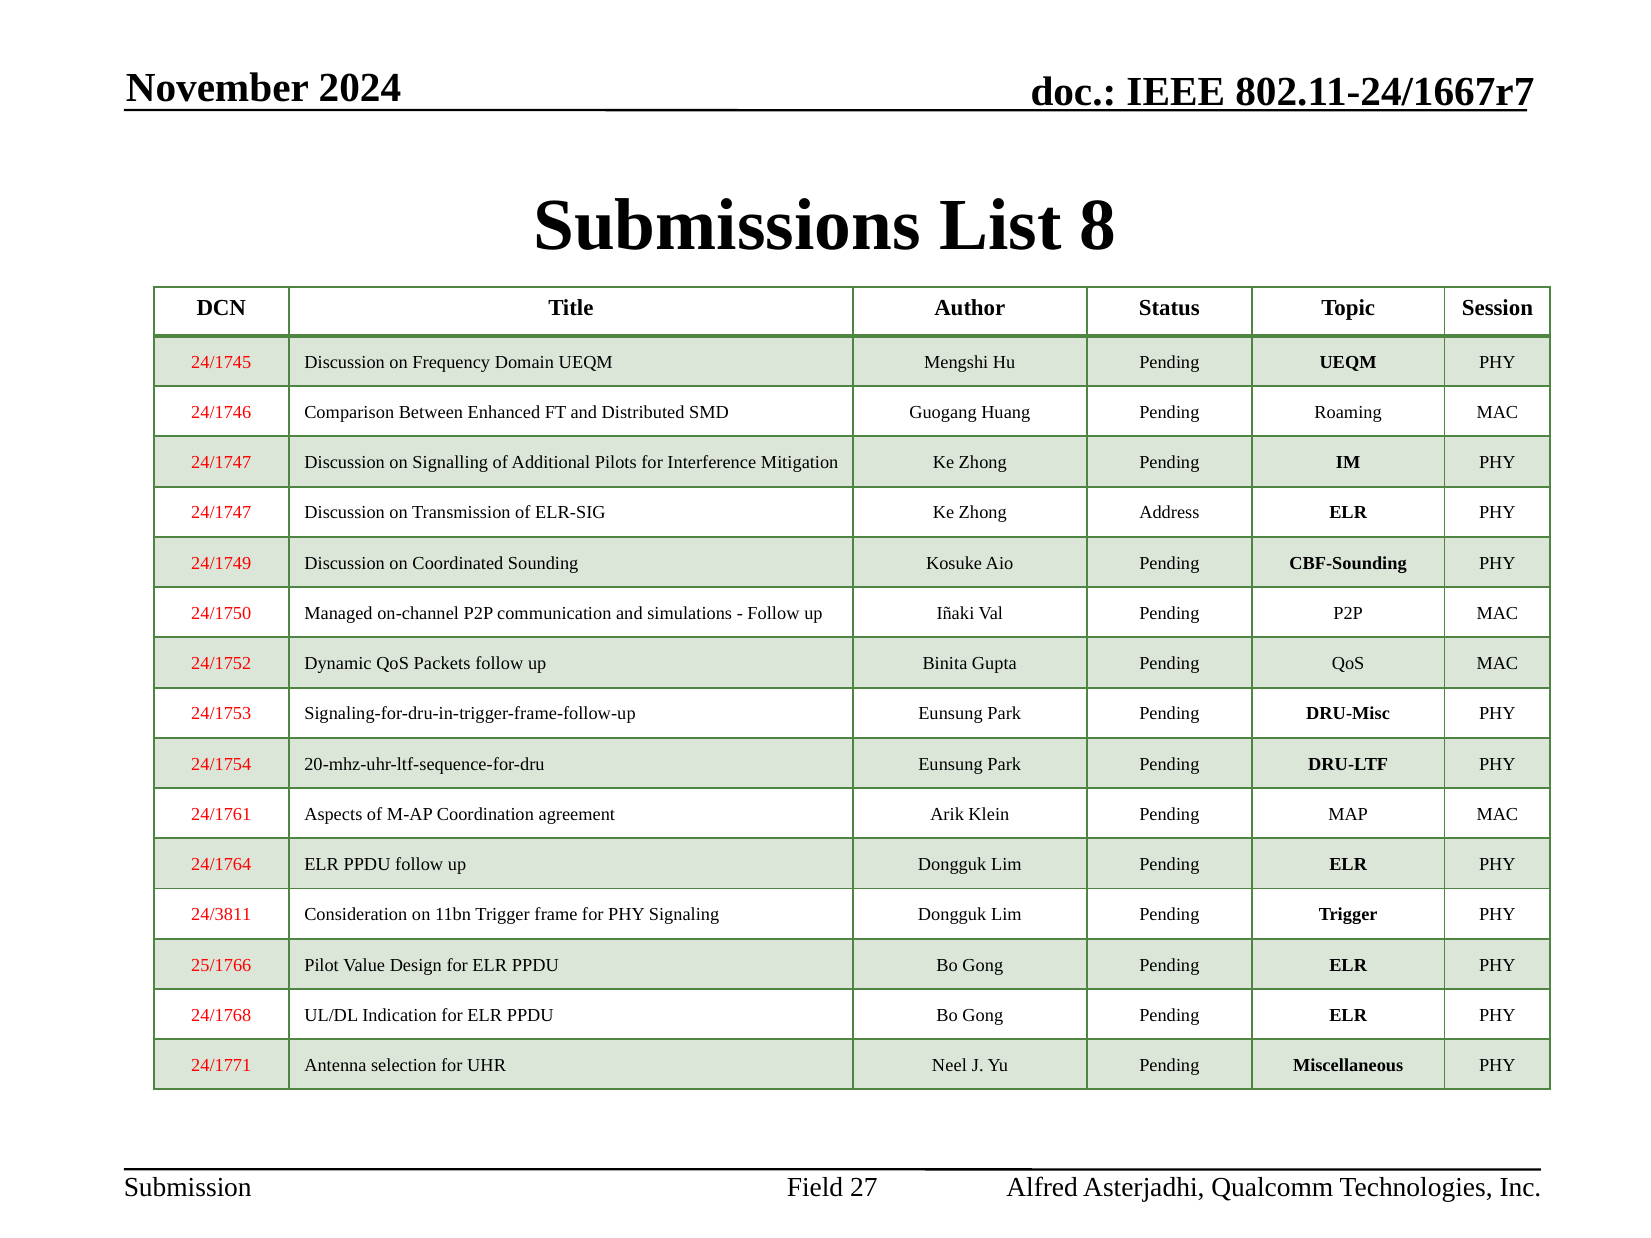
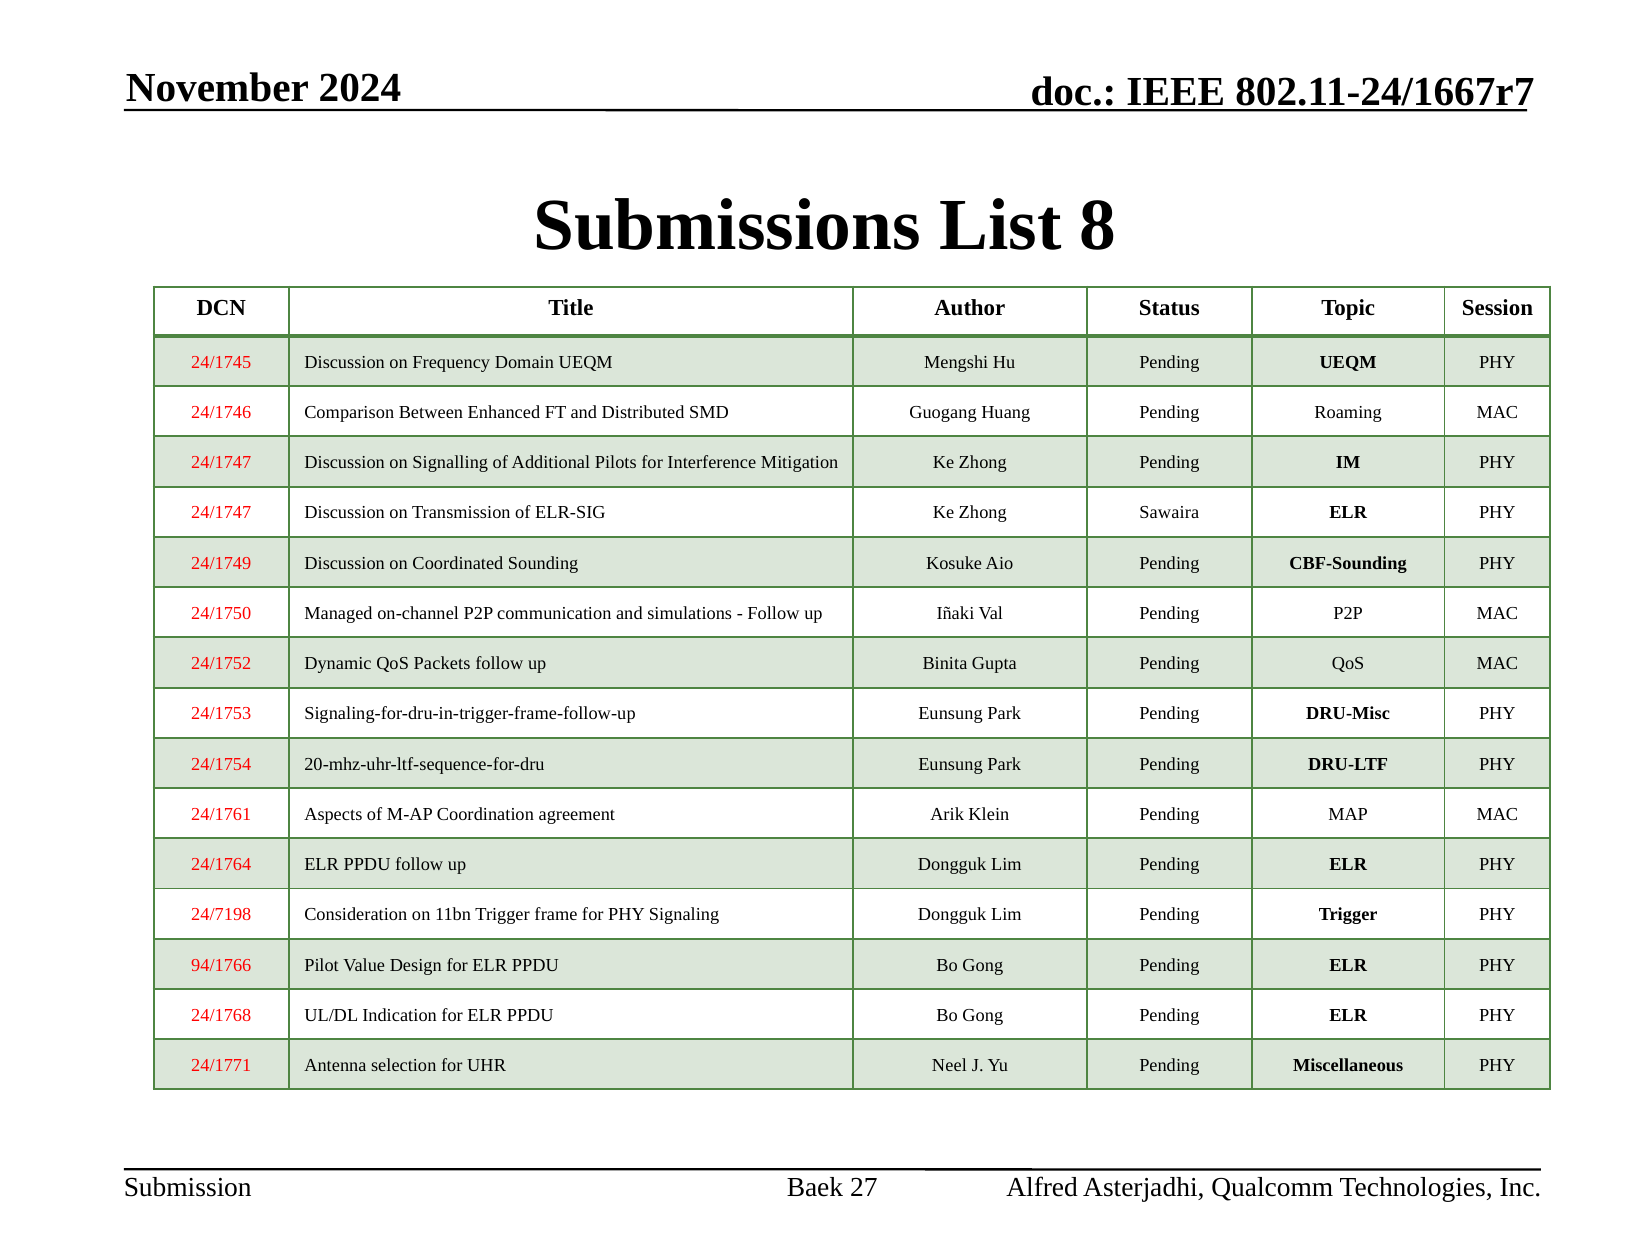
Address: Address -> Sawaira
24/3811: 24/3811 -> 24/7198
25/1766: 25/1766 -> 94/1766
Field: Field -> Baek
